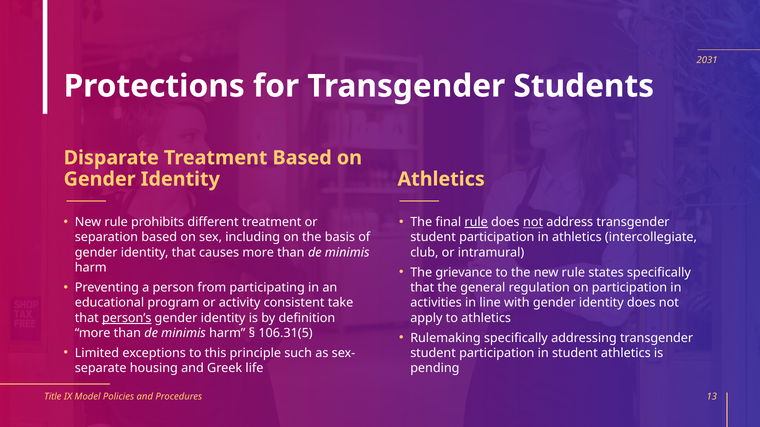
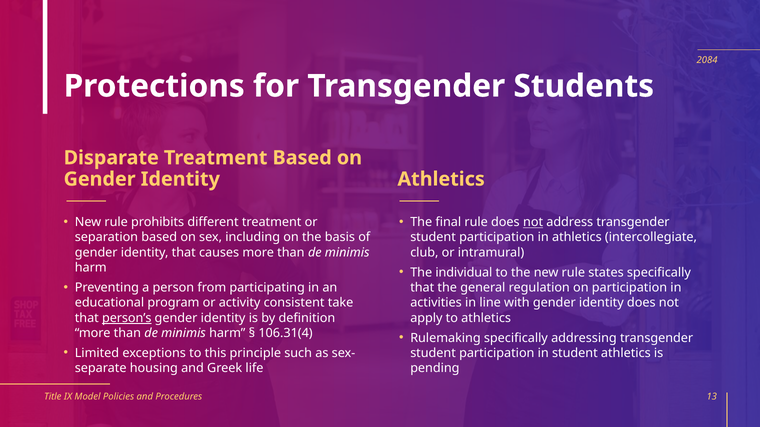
2031: 2031 -> 2084
rule at (476, 222) underline: present -> none
grievance: grievance -> individual
106.31(5: 106.31(5 -> 106.31(4
